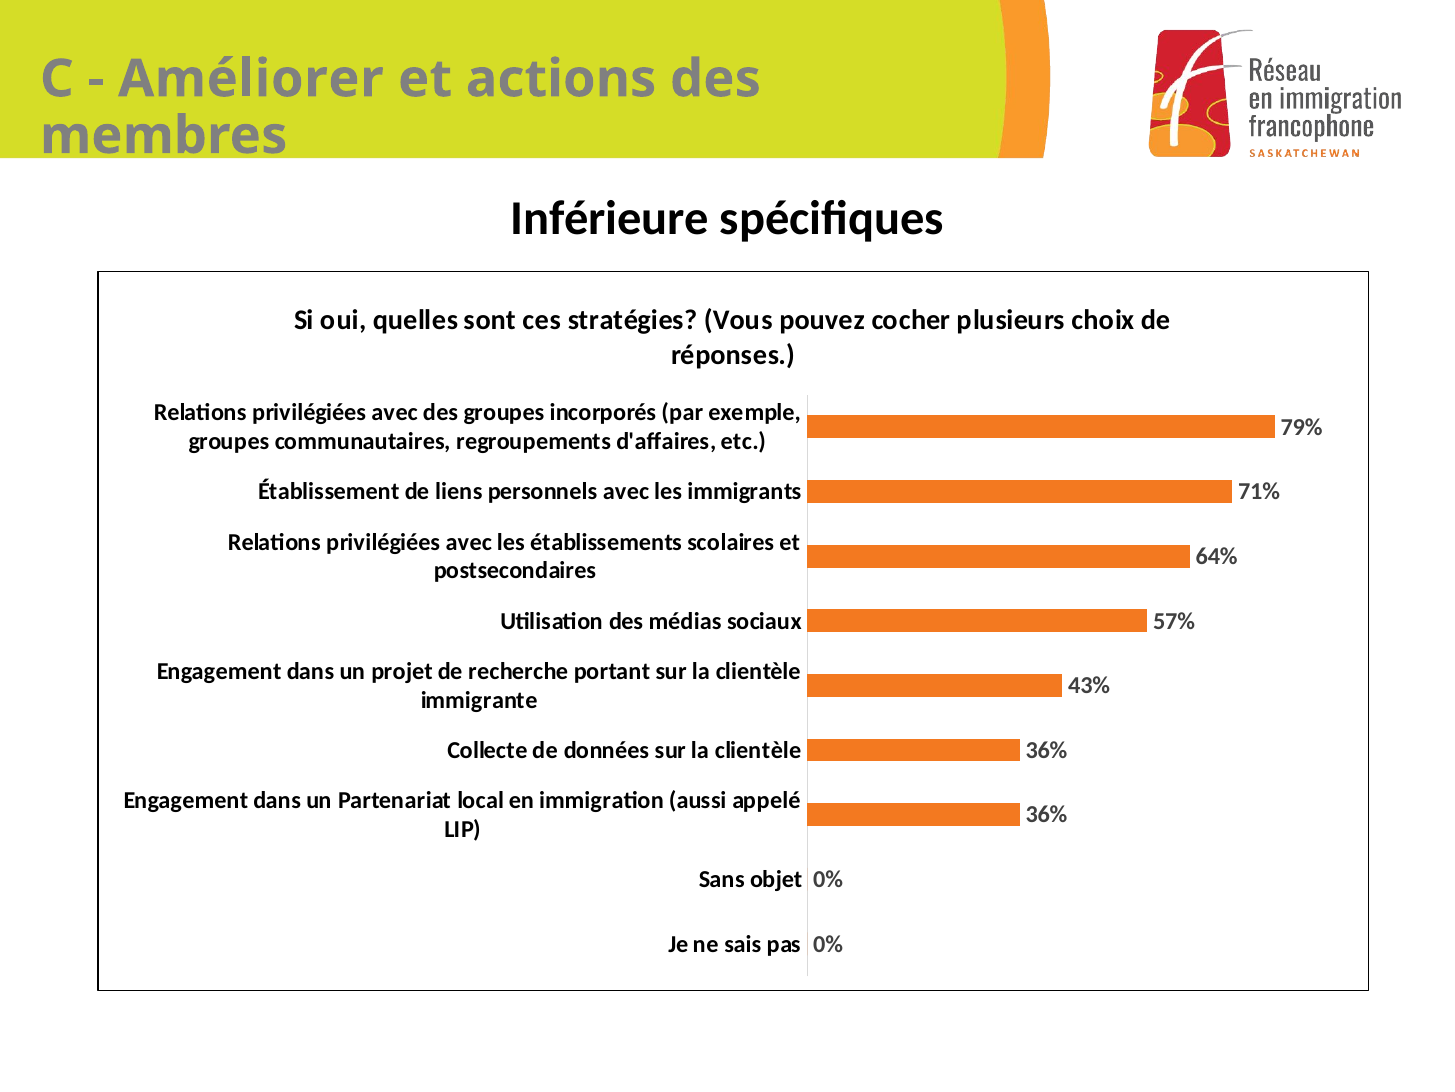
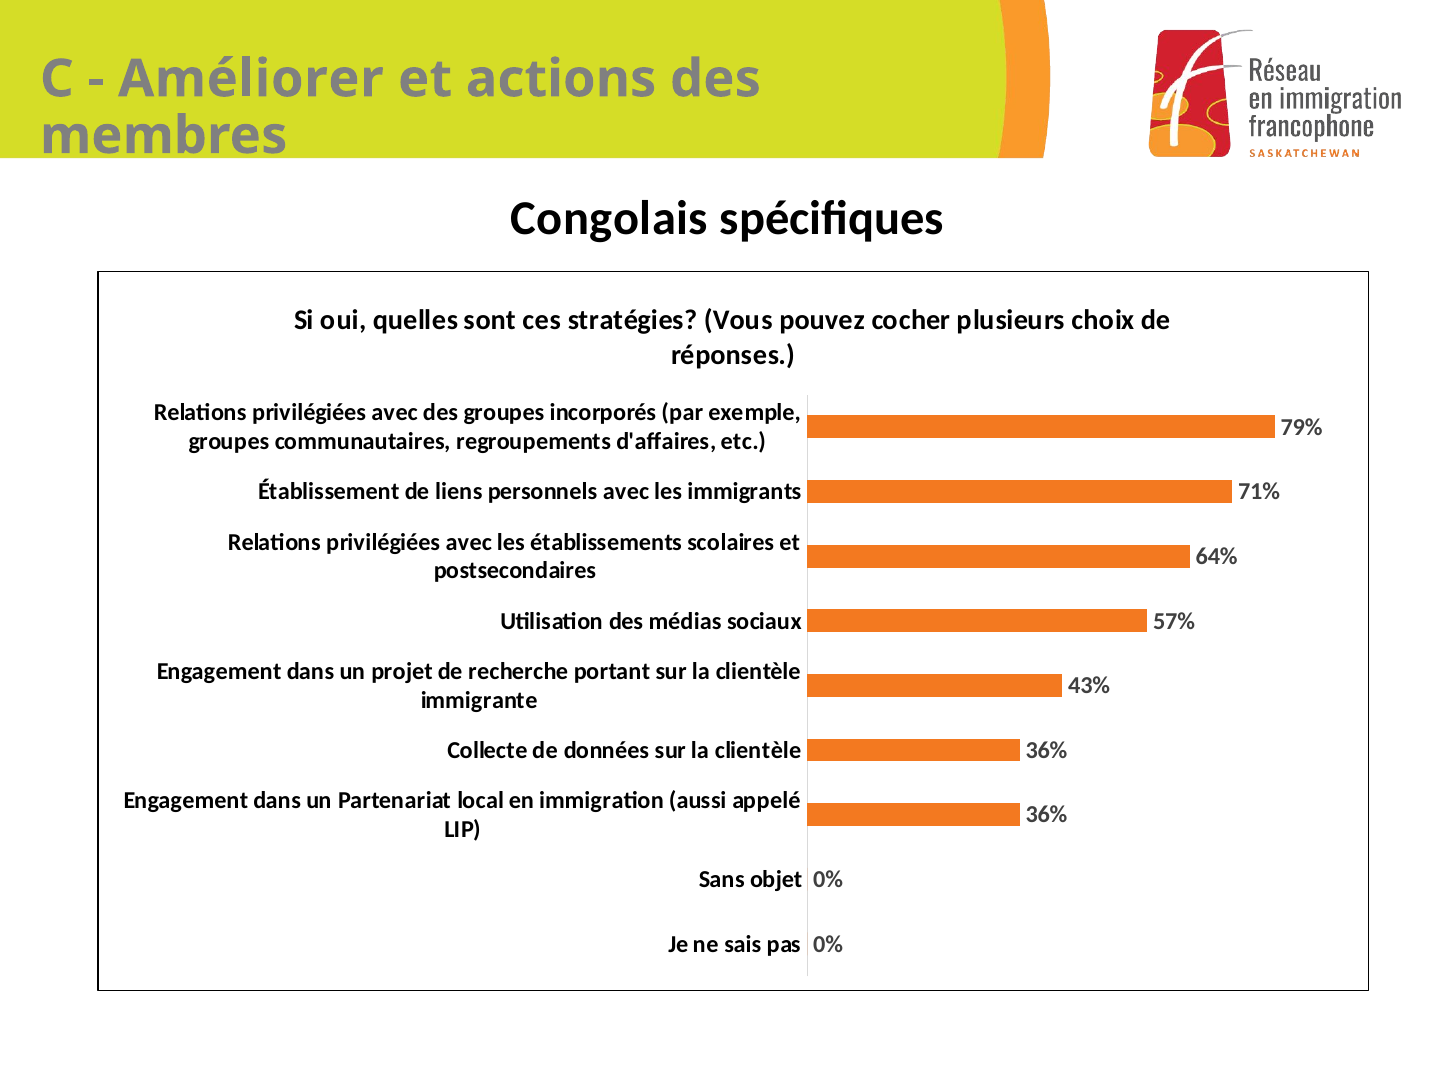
Inférieure: Inférieure -> Congolais
